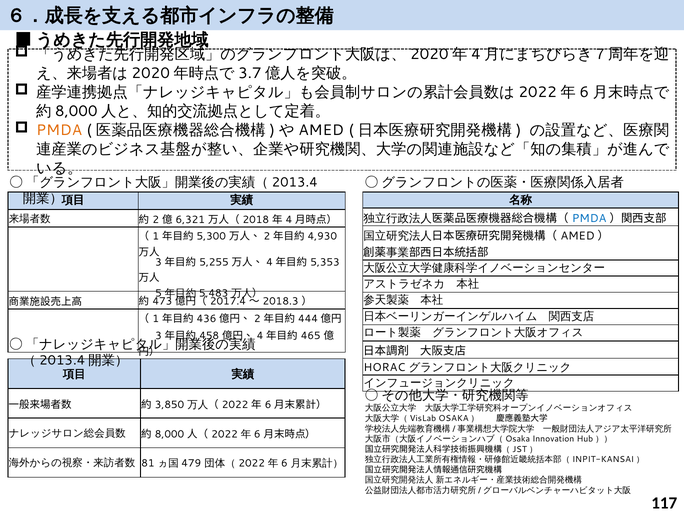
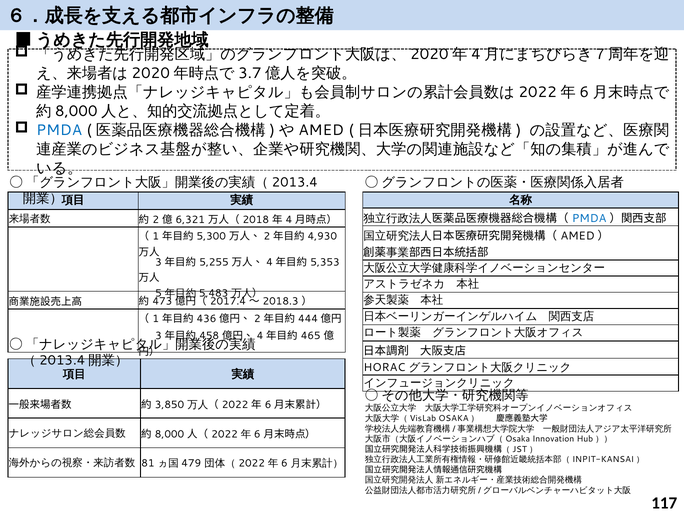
PMDA at (59, 130) colour: orange -> blue
